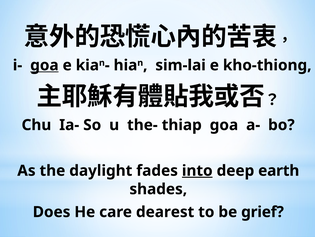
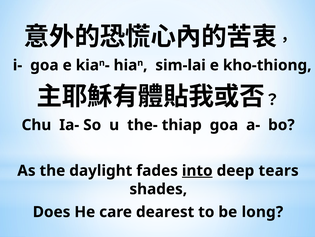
goa at (44, 65) underline: present -> none
earth: earth -> tears
grief: grief -> long
